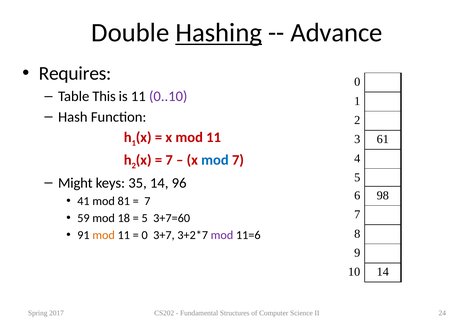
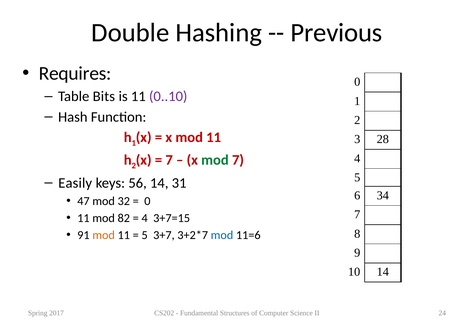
Hashing underline: present -> none
Advance: Advance -> Previous
This: This -> Bits
61: 61 -> 28
mod at (215, 160) colour: blue -> green
Might: Might -> Easily
35: 35 -> 56
96: 96 -> 31
98: 98 -> 34
41: 41 -> 47
81: 81 -> 32
7 at (147, 201): 7 -> 0
59 at (83, 218): 59 -> 11
18: 18 -> 82
5 at (145, 218): 5 -> 4
3+7=60: 3+7=60 -> 3+7=15
0 at (145, 235): 0 -> 5
mod at (222, 235) colour: purple -> blue
